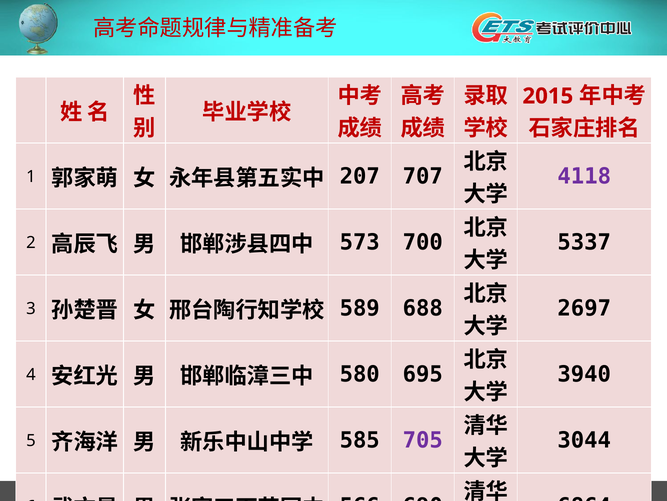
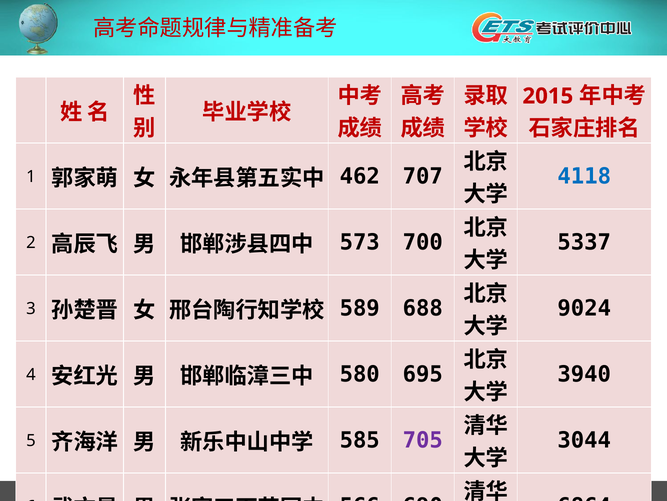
4118 colour: purple -> blue
207: 207 -> 462
2697: 2697 -> 9024
